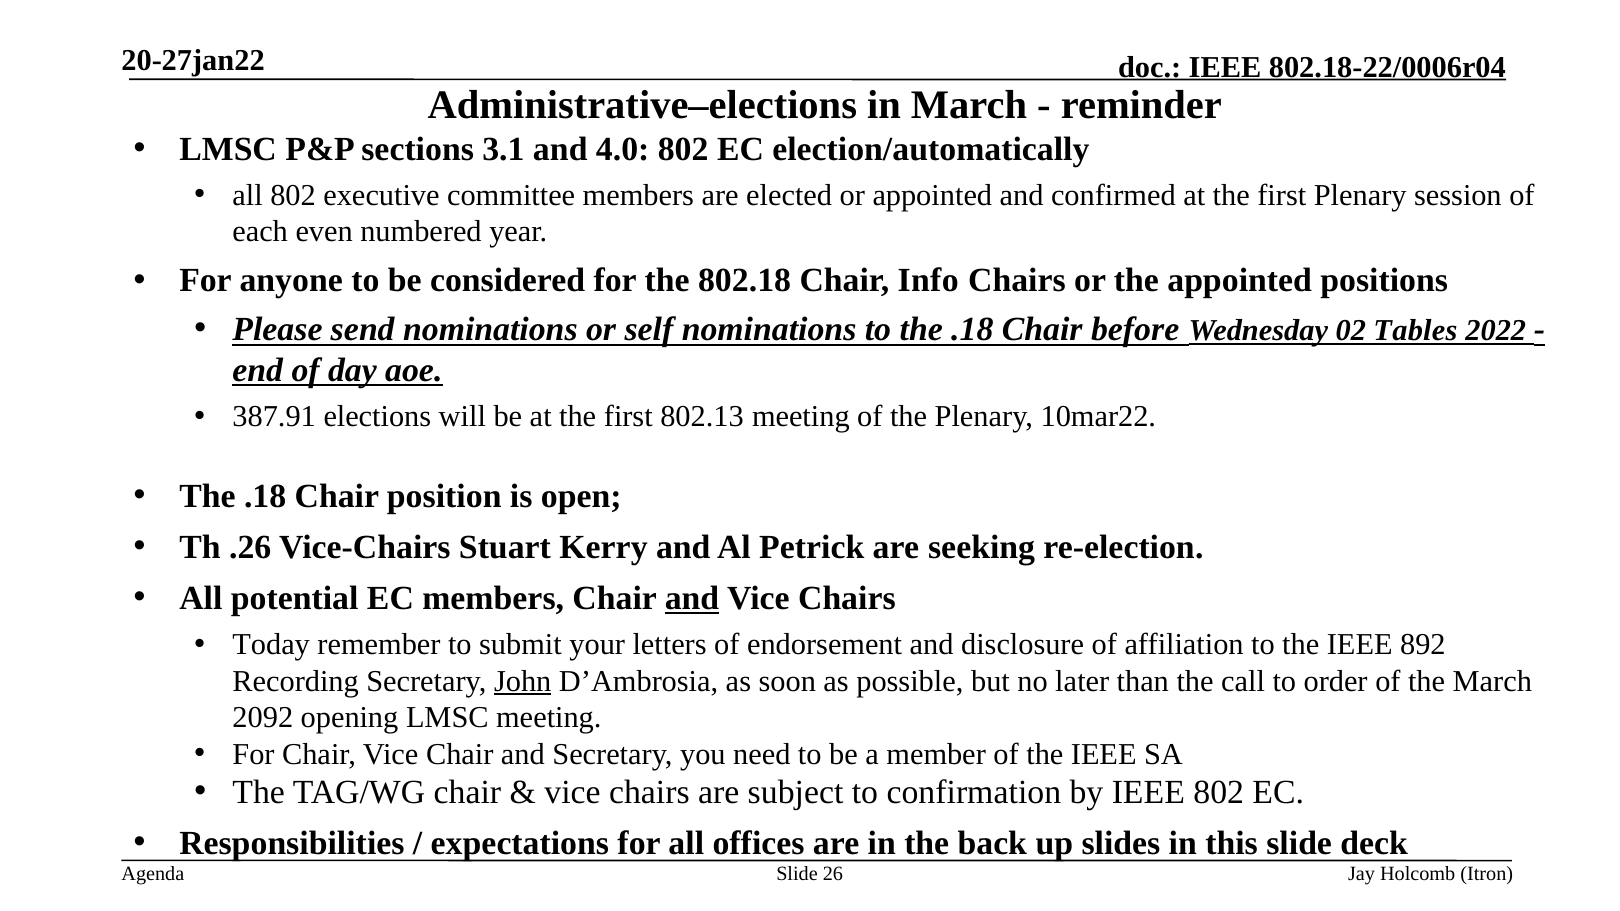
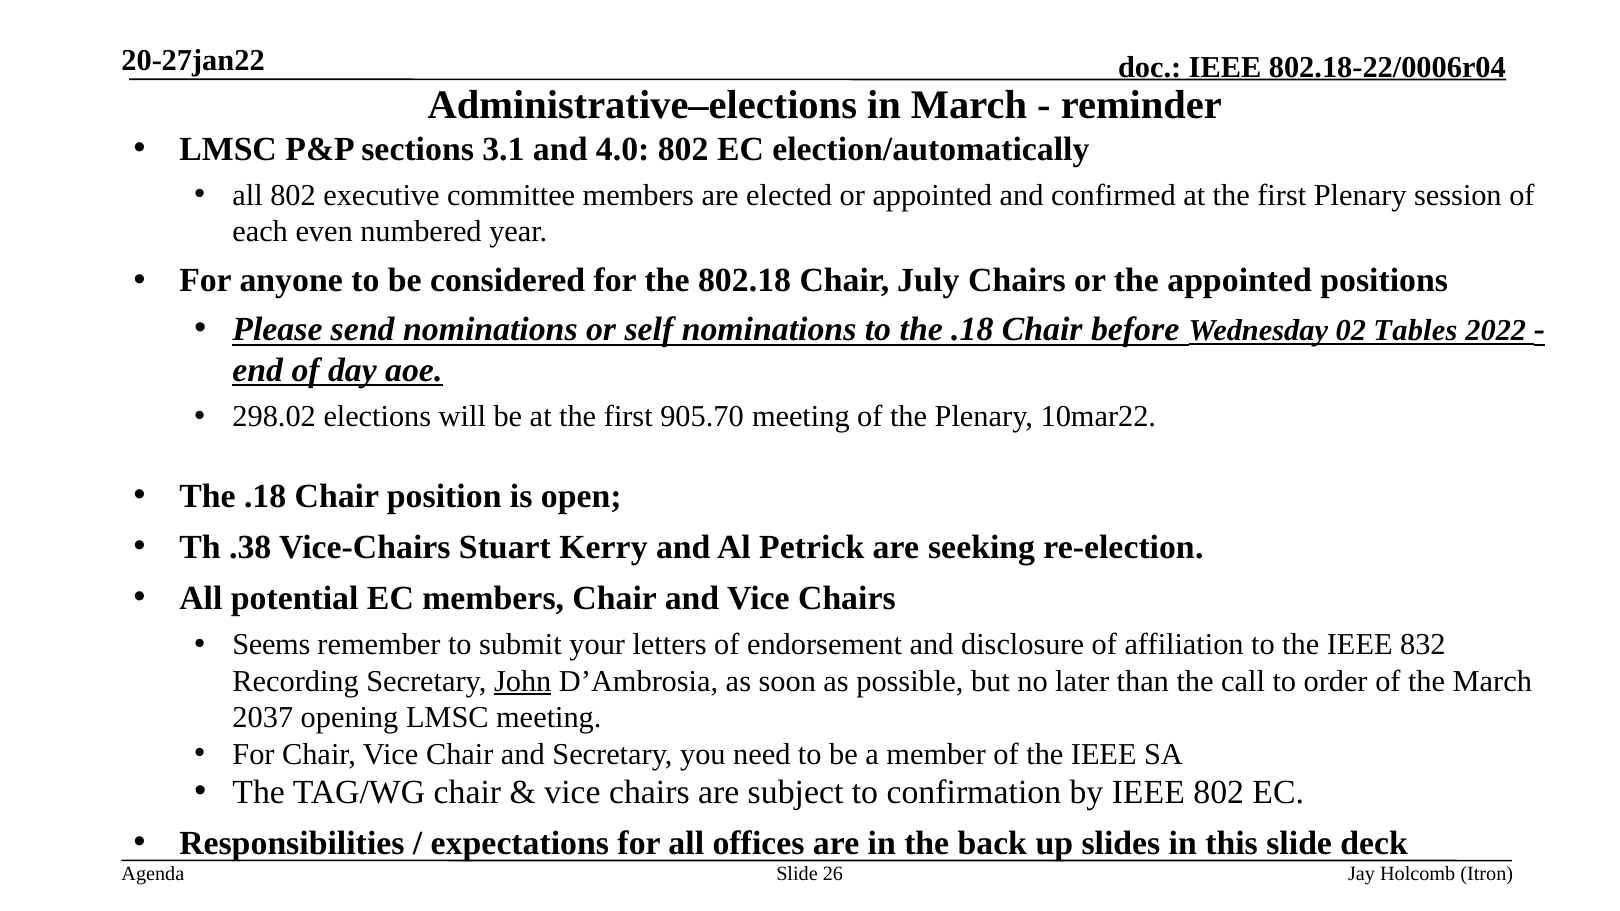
Info: Info -> July
387.91: 387.91 -> 298.02
802.13: 802.13 -> 905.70
.26: .26 -> .38
and at (692, 598) underline: present -> none
Today: Today -> Seems
892: 892 -> 832
2092: 2092 -> 2037
